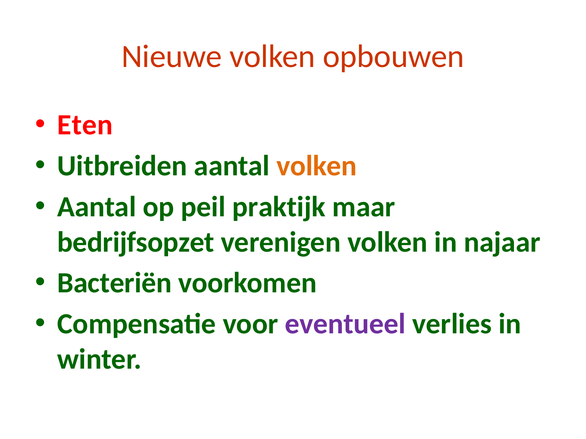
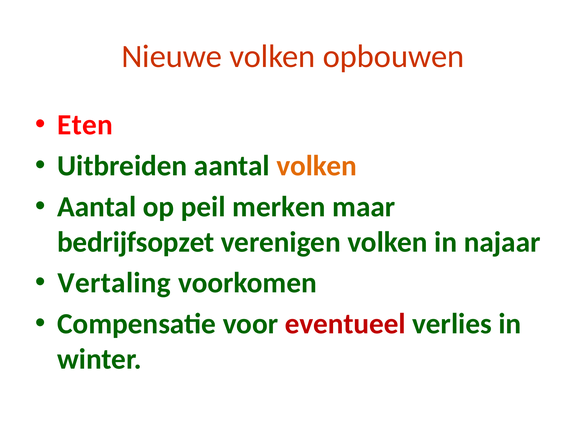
praktijk: praktijk -> merken
Bacteriën: Bacteriën -> Vertaling
eventueel colour: purple -> red
